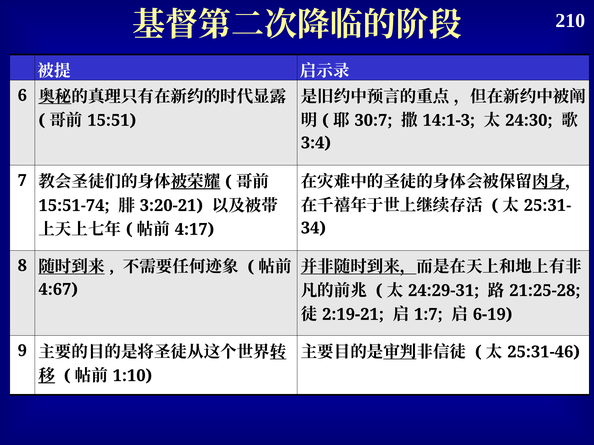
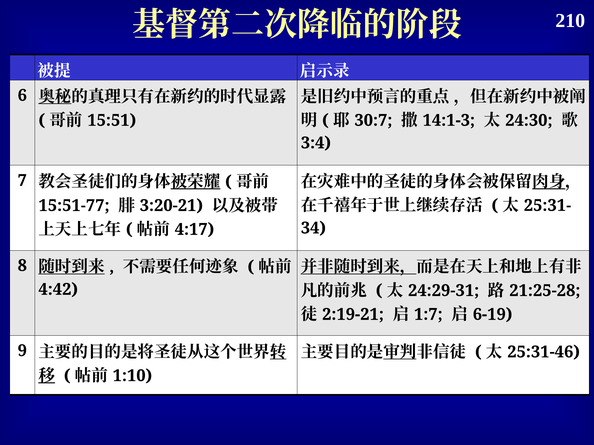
15:51-74: 15:51-74 -> 15:51-77
4:67: 4:67 -> 4:42
